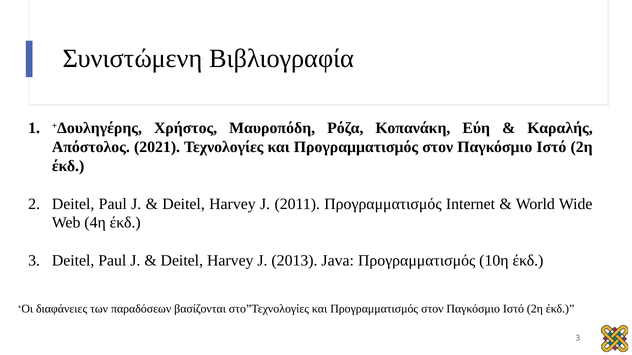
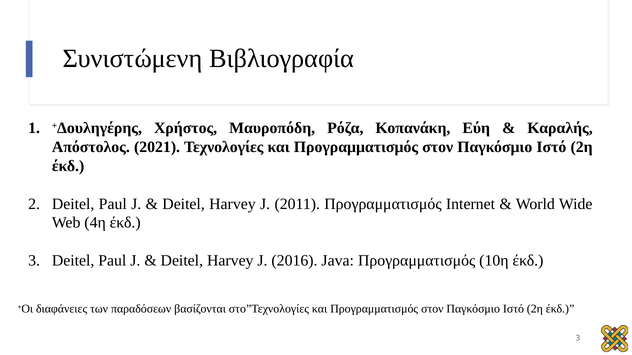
2013: 2013 -> 2016
